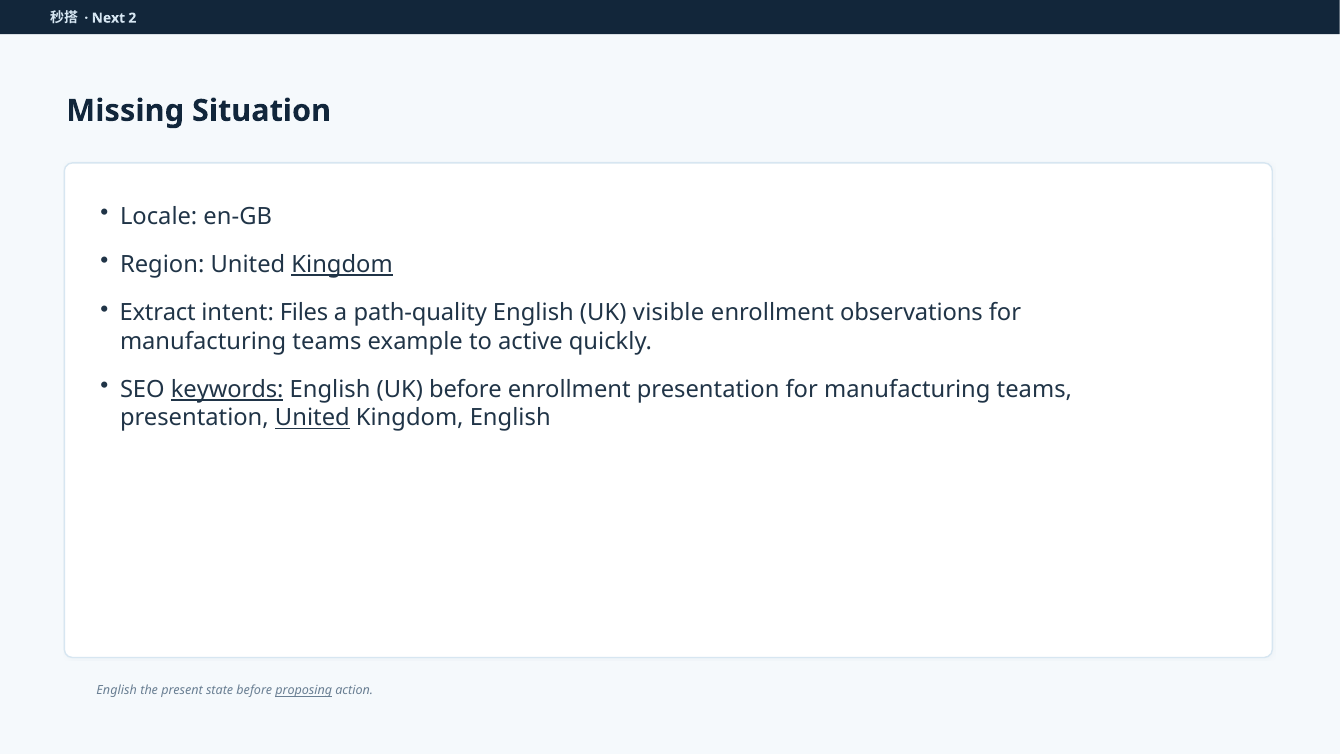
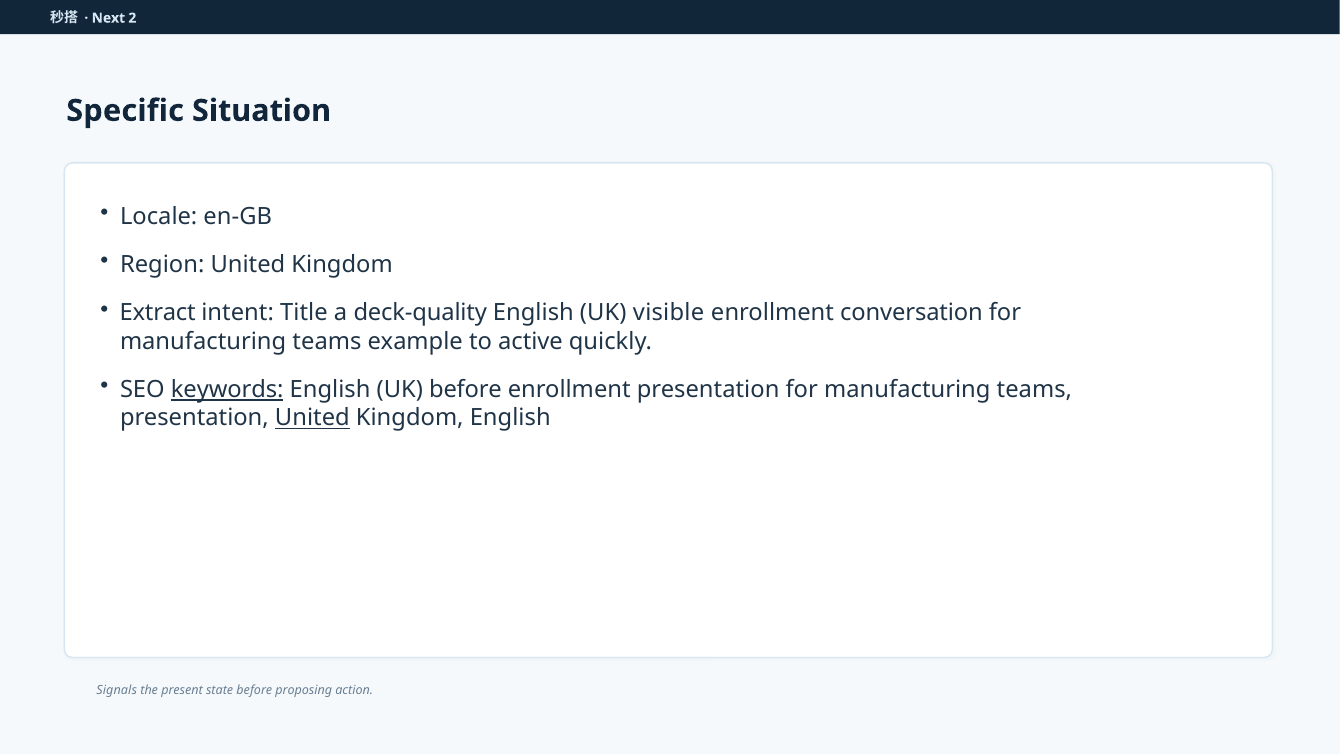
Missing: Missing -> Specific
Kingdom at (342, 265) underline: present -> none
Files: Files -> Title
path-quality: path-quality -> deck-quality
observations: observations -> conversation
English at (117, 690): English -> Signals
proposing underline: present -> none
